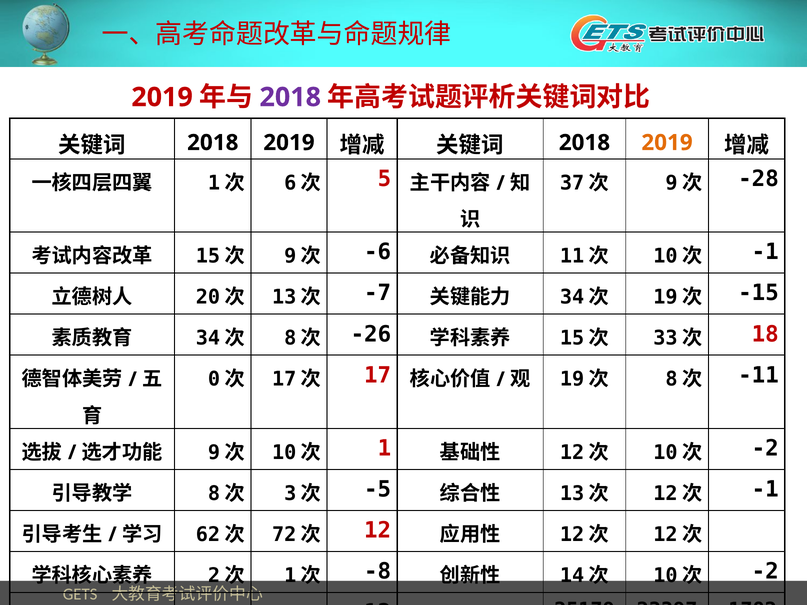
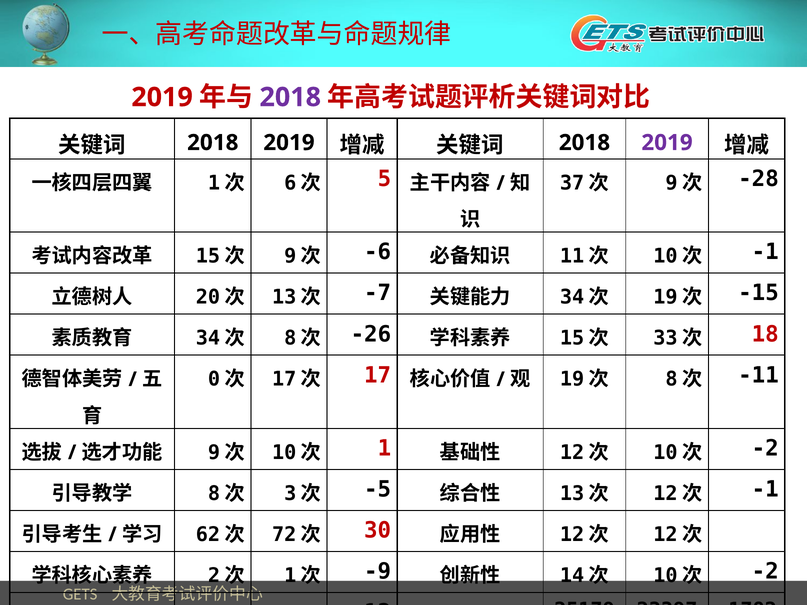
2019 at (667, 143) colour: orange -> purple
12: 12 -> 30
-8: -8 -> -9
